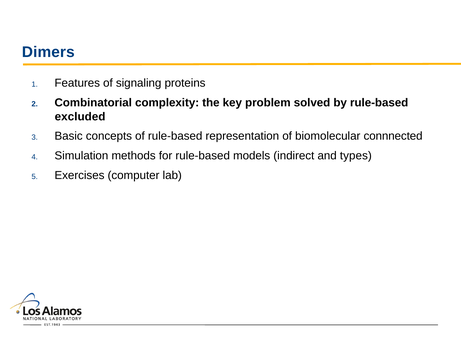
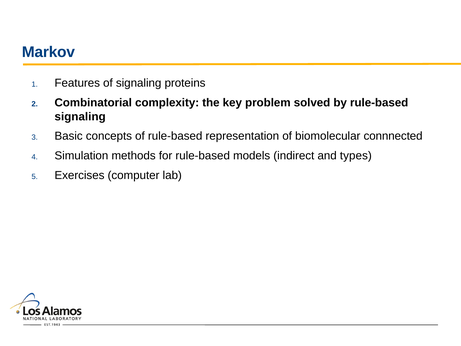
Dimers: Dimers -> Markov
excluded at (80, 116): excluded -> signaling
